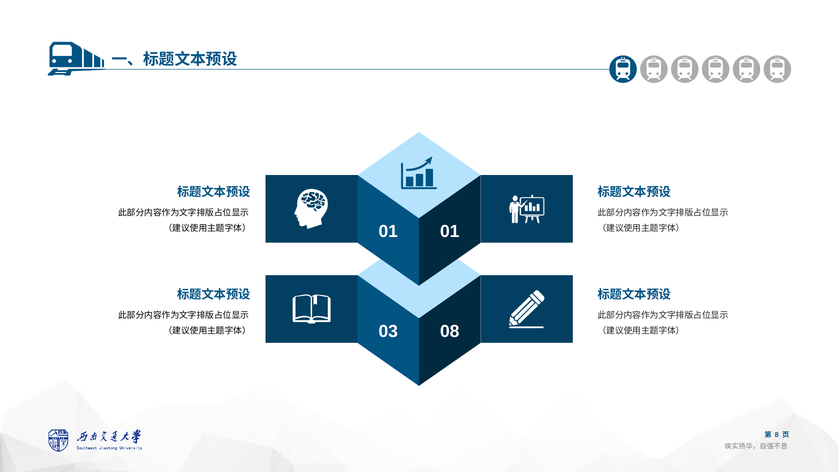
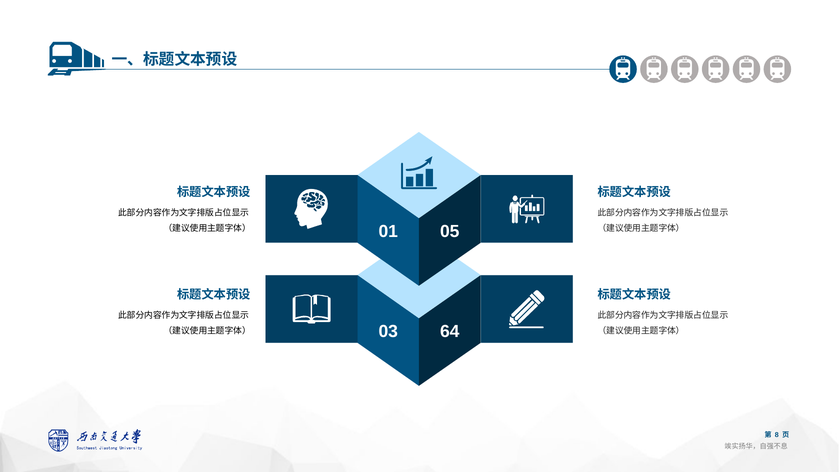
01 01: 01 -> 05
08: 08 -> 64
